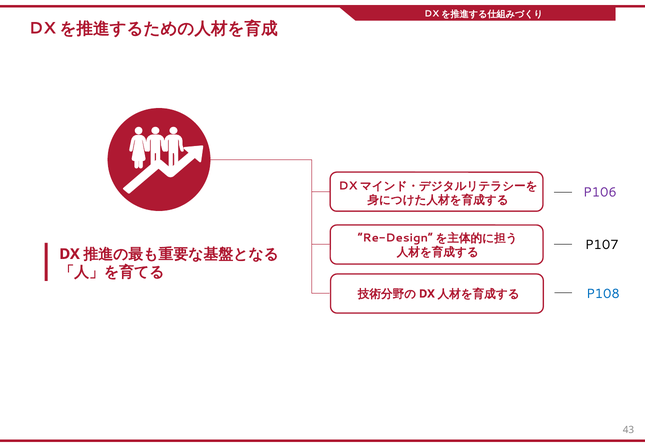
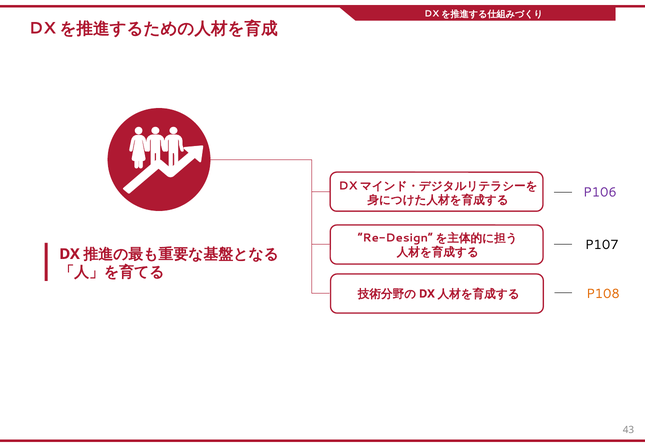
P108 colour: blue -> orange
